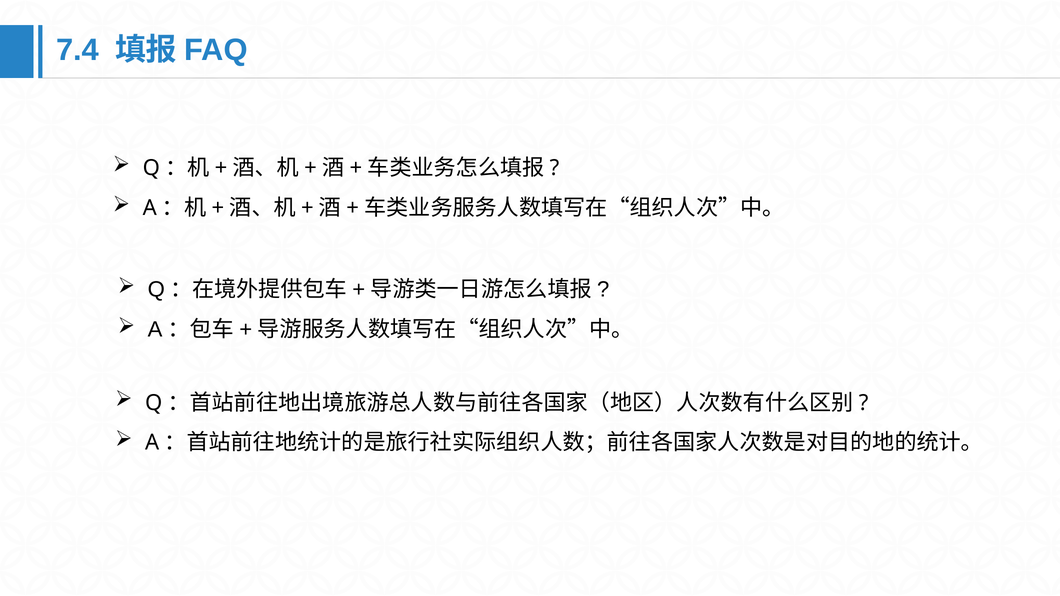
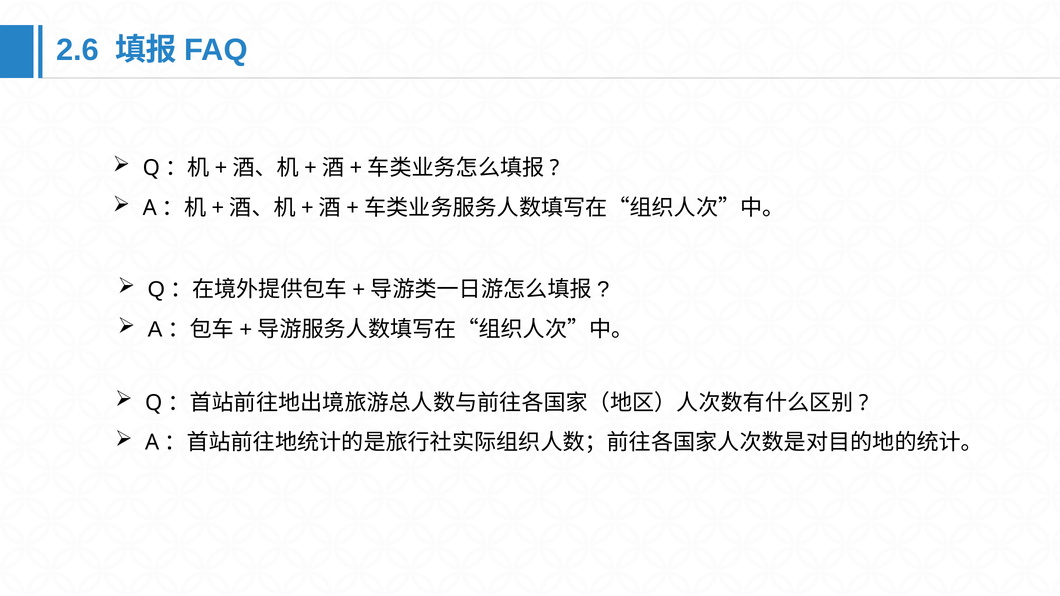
7.4: 7.4 -> 2.6
